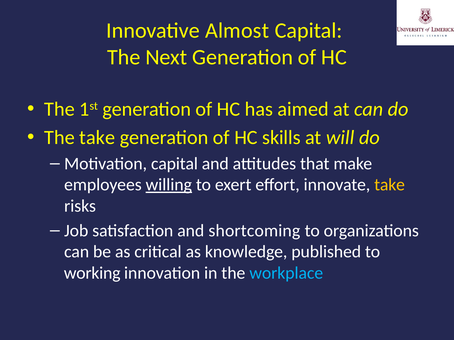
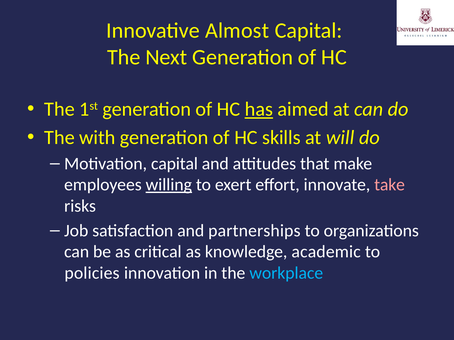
has underline: none -> present
The take: take -> with
take at (390, 185) colour: yellow -> pink
shortcoming: shortcoming -> partnerships
published: published -> academic
working: working -> policies
